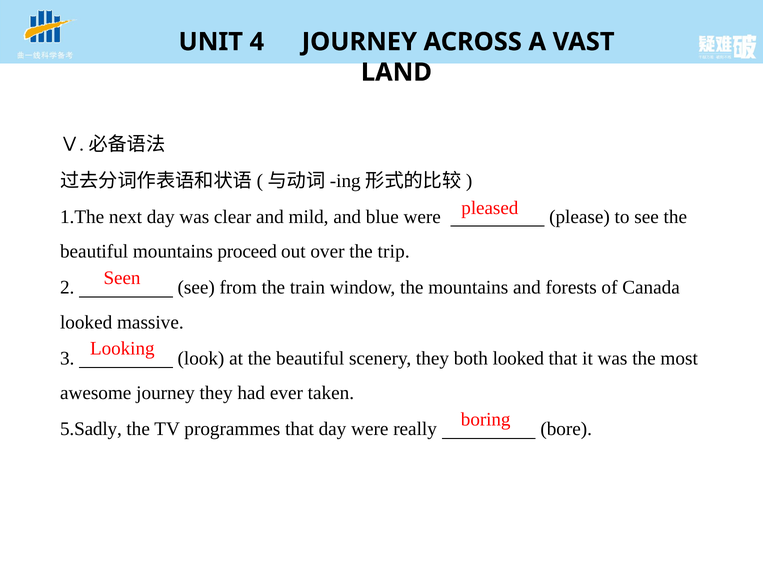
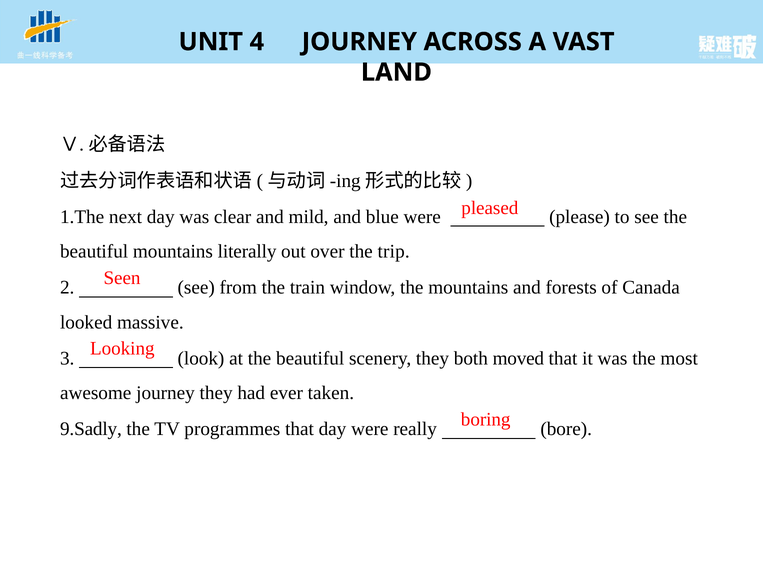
proceed: proceed -> literally
both looked: looked -> moved
5.Sadly: 5.Sadly -> 9.Sadly
